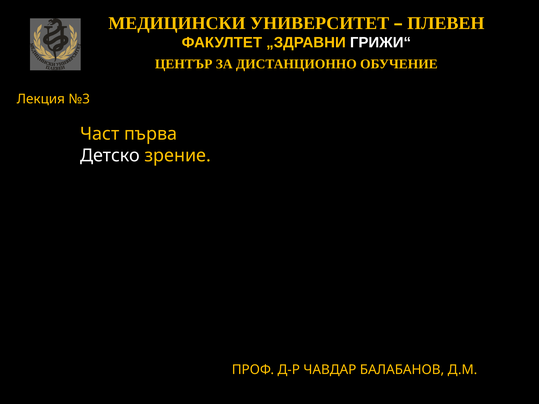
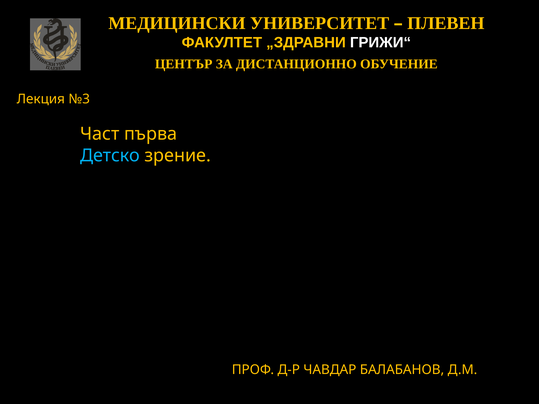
Детско colour: white -> light blue
